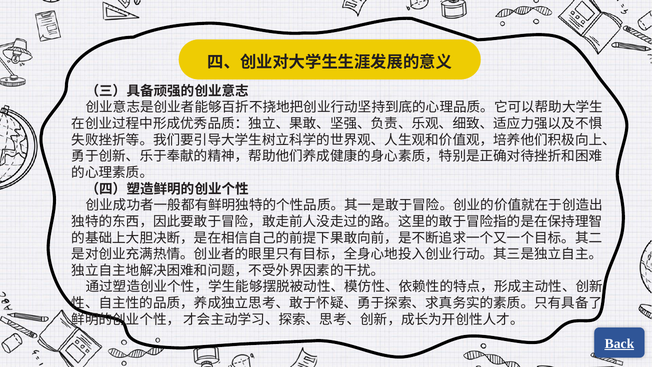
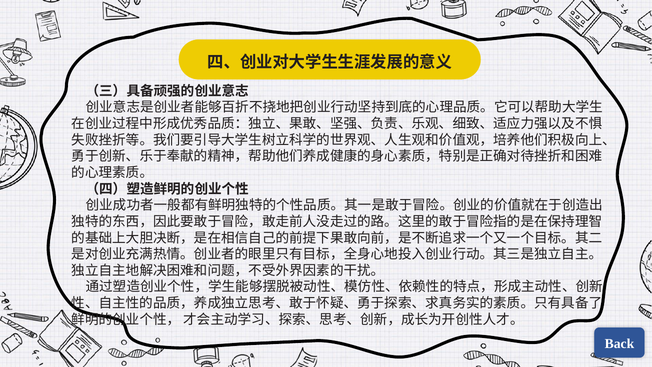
Back underline: present -> none
